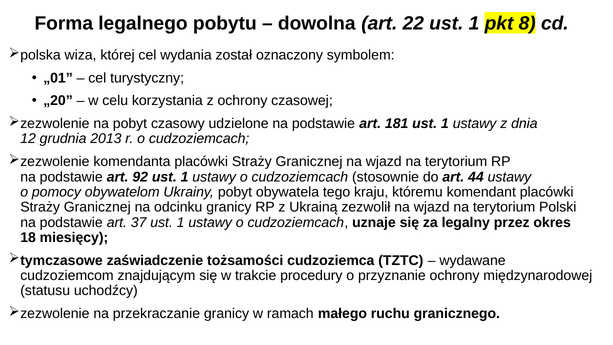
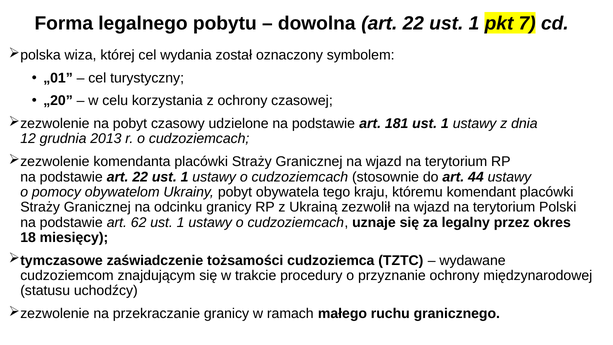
8: 8 -> 7
podstawie art 92: 92 -> 22
37: 37 -> 62
